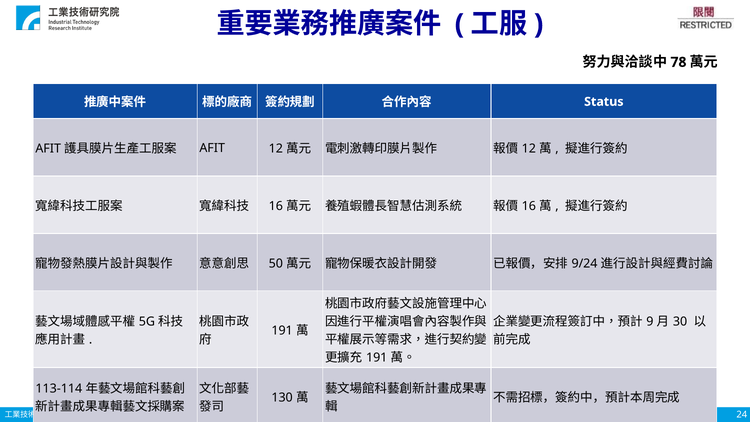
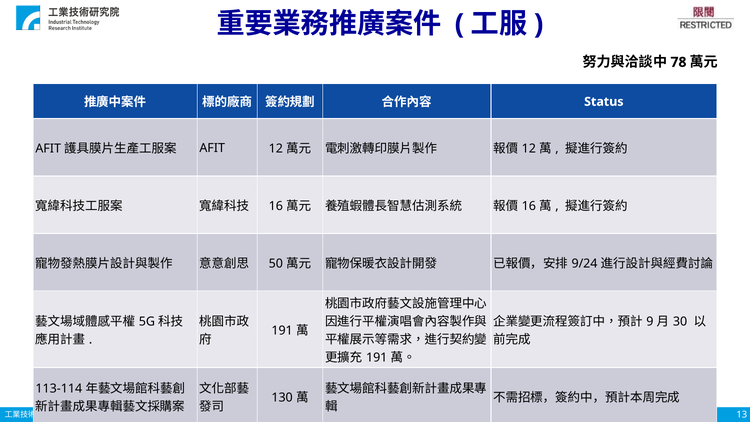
24: 24 -> 13
